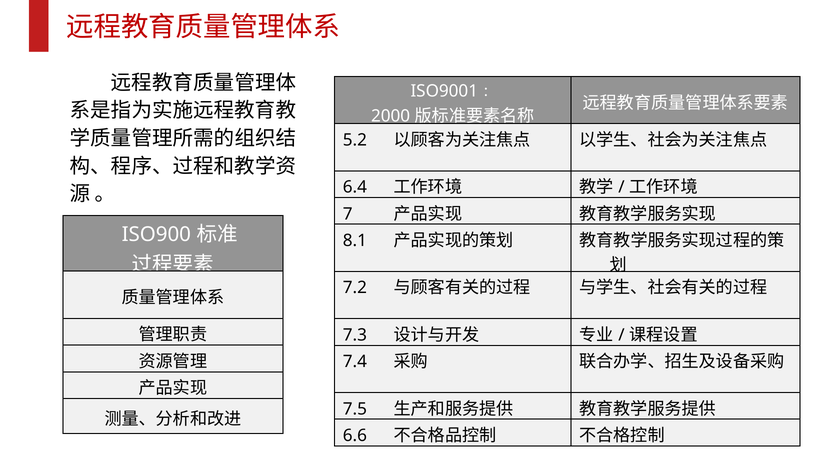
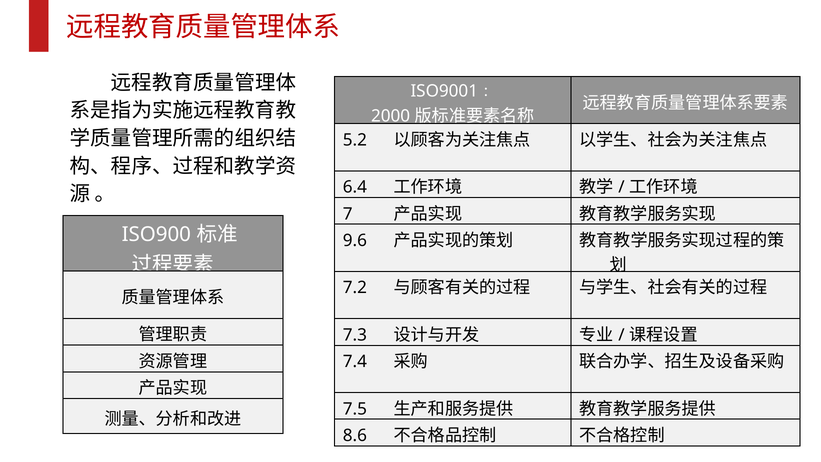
8.1: 8.1 -> 9.6
6.6: 6.6 -> 8.6
